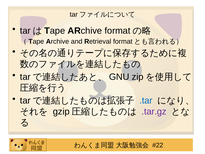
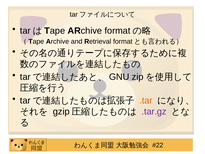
.tar colour: blue -> orange
